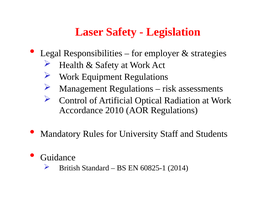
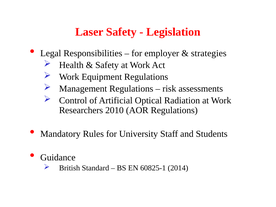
Accordance: Accordance -> Researchers
